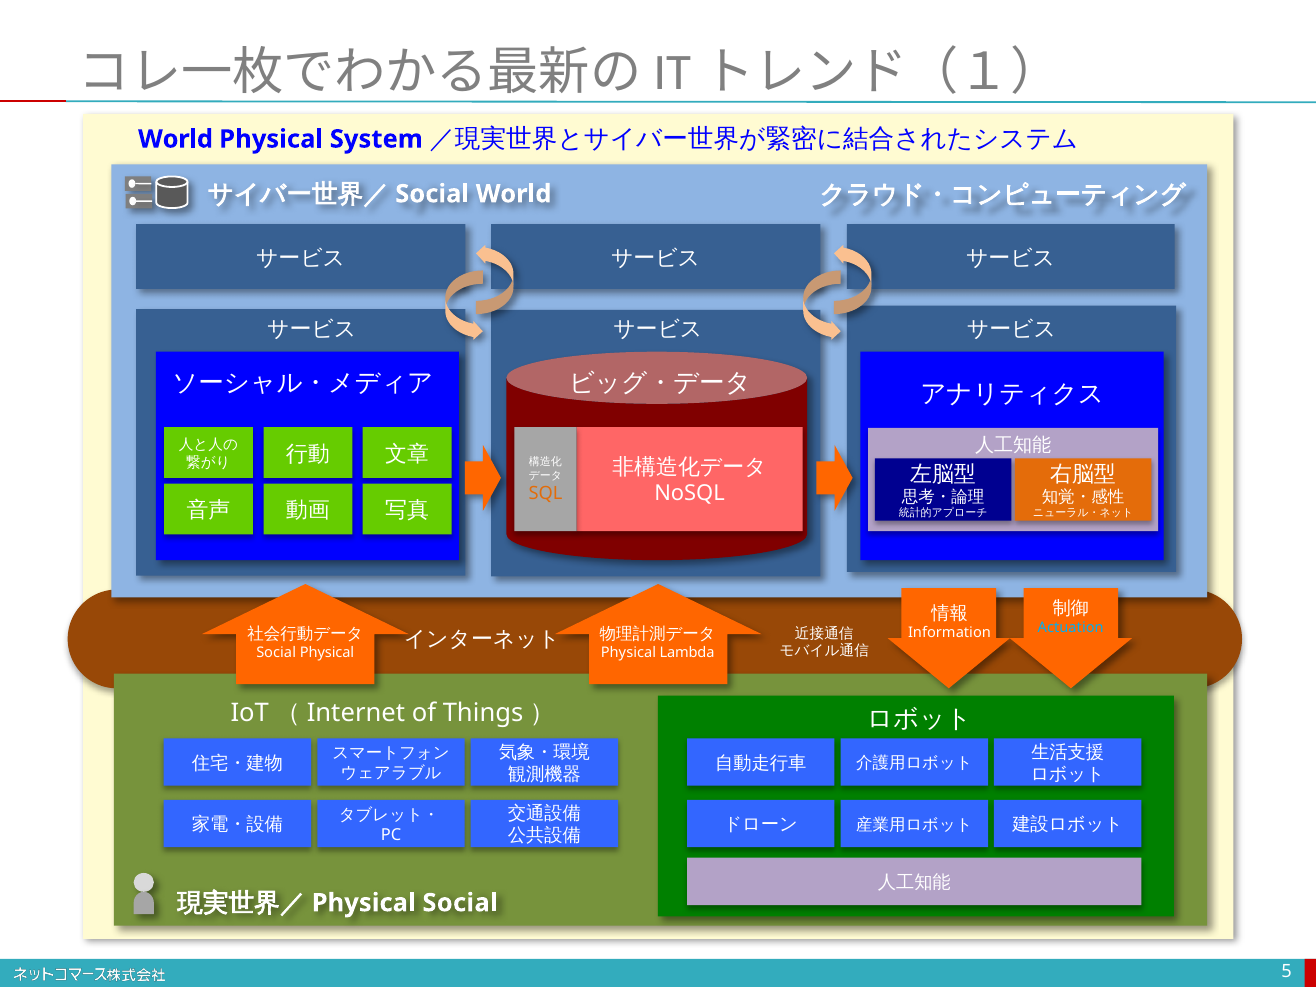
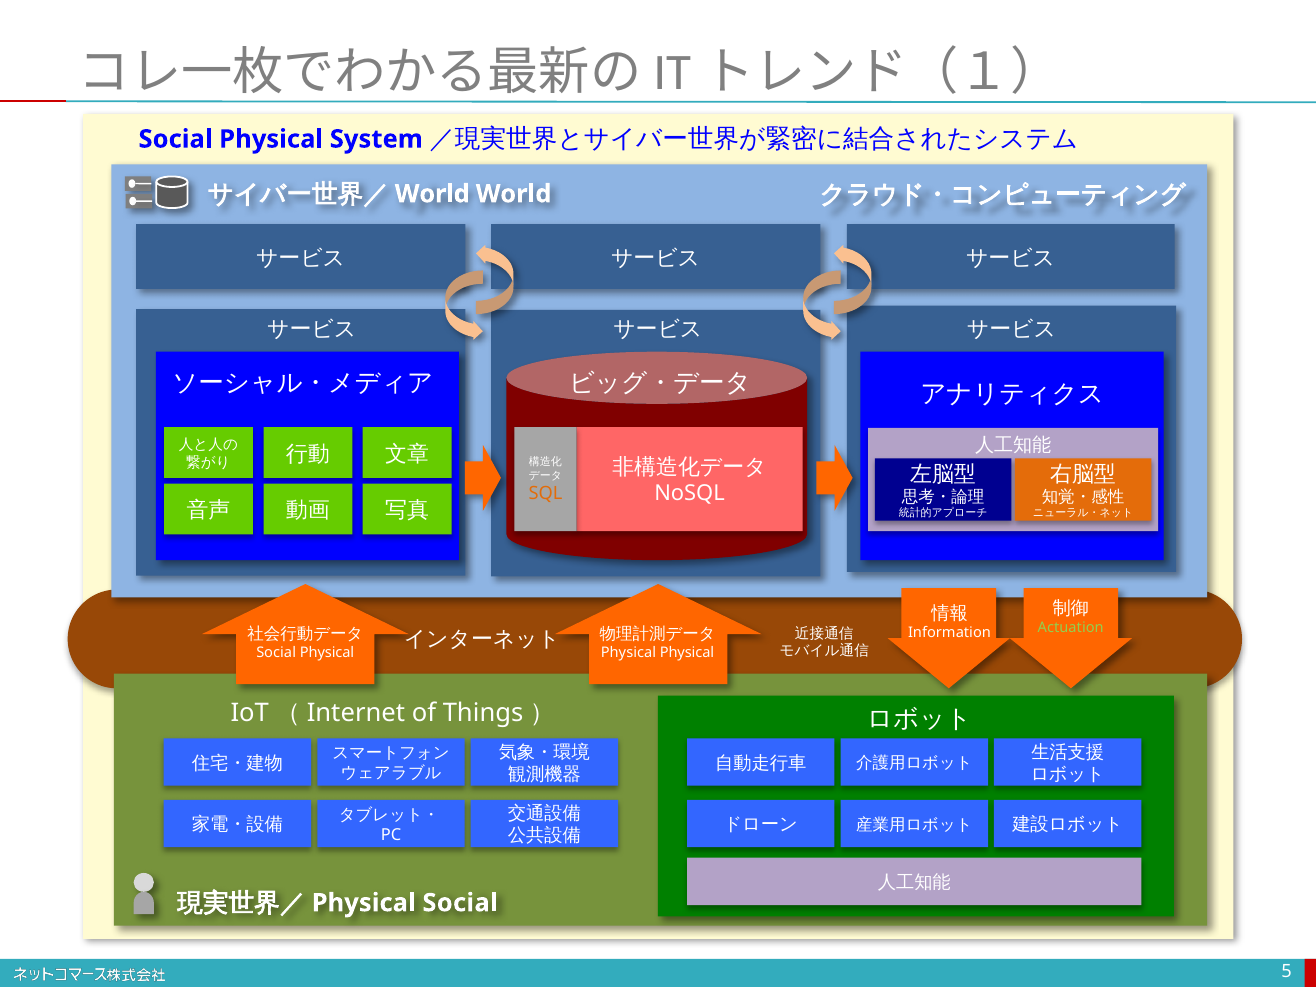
World at (176, 139): World -> Social
Social at (432, 194): Social -> World
Actuation colour: light blue -> light green
Physical Lambda: Lambda -> Physical
